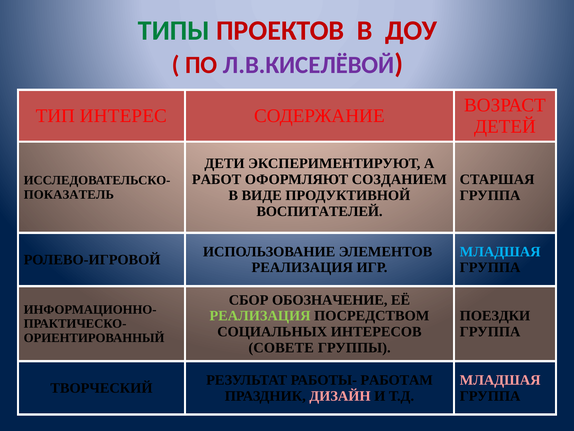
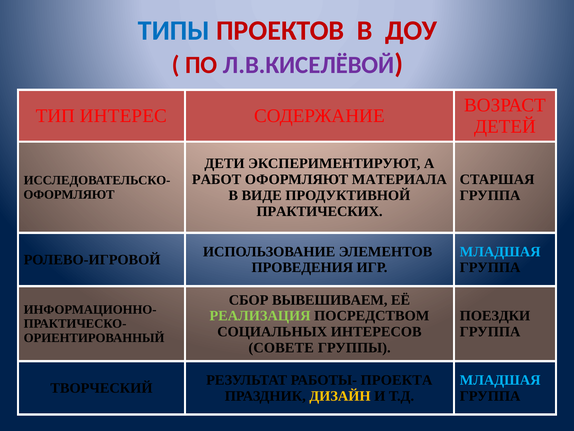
ТИПЫ colour: green -> blue
СОЗДАНИЕМ: СОЗДАНИЕМ -> МАТЕРИАЛА
ПОКАЗАТЕЛЬ at (69, 194): ПОКАЗАТЕЛЬ -> ОФОРМЛЯЮТ
ВОСПИТАТЕЛЕЙ: ВОСПИТАТЕЛЕЙ -> ПРАКТИЧЕСКИХ
РЕАЛИЗАЦИЯ at (302, 267): РЕАЛИЗАЦИЯ -> ПРОВЕДЕНИЯ
ОБОЗНАЧЕНИЕ: ОБОЗНАЧЕНИЕ -> ВЫВЕШИВАЕМ
РАБОТАМ: РАБОТАМ -> ПРОЕКТА
МЛАДШАЯ at (500, 380) colour: pink -> light blue
ДИЗАЙН colour: pink -> yellow
